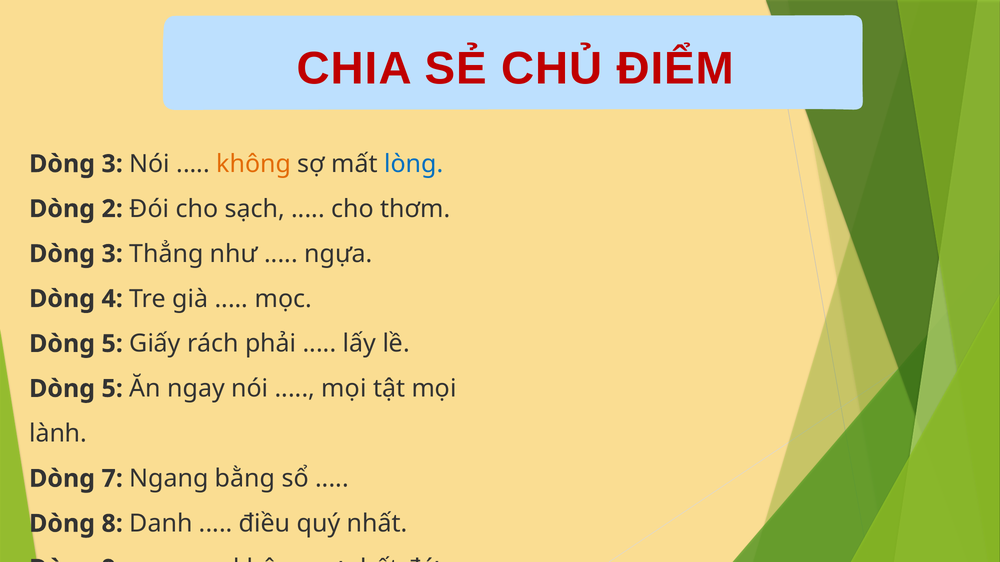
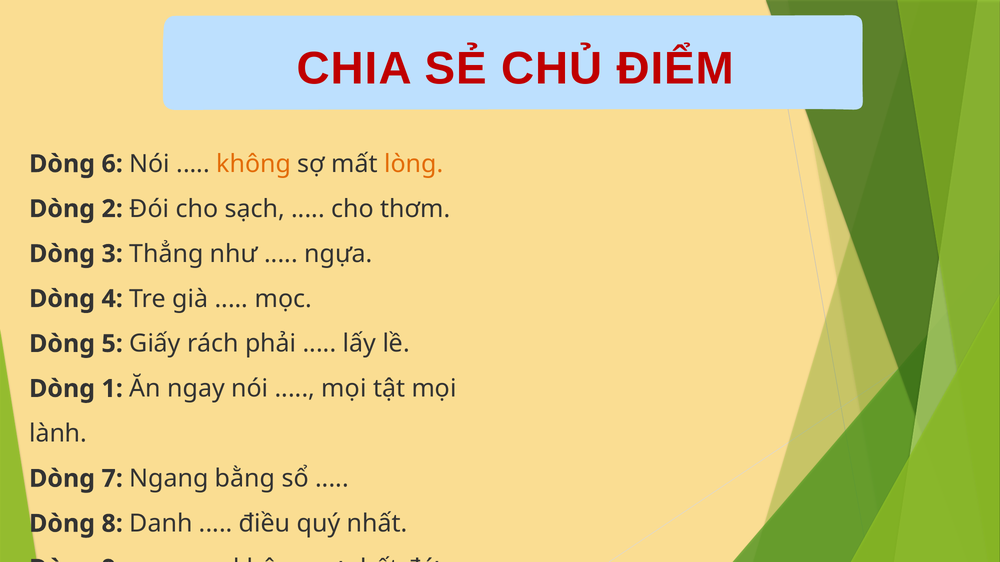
3 at (112, 164): 3 -> 6
lòng colour: blue -> orange
5 at (112, 389): 5 -> 1
